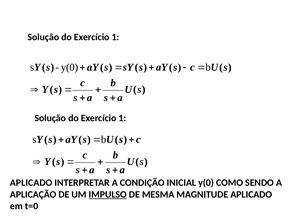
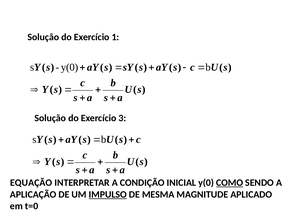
1 at (122, 118): 1 -> 3
APLICADO at (31, 182): APLICADO -> EQUAÇÃO
COMO underline: none -> present
